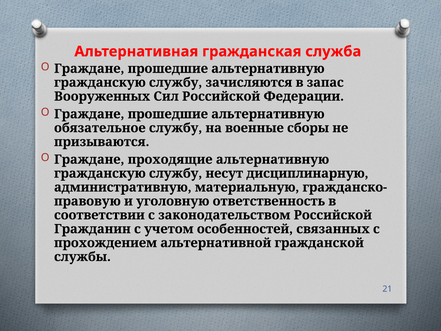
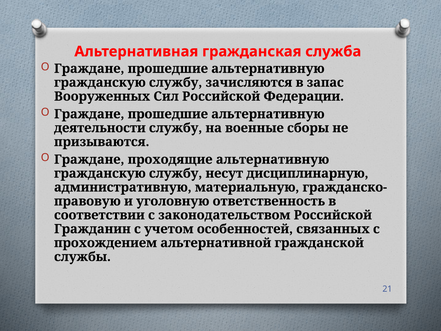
обязательное: обязательное -> деятельности
